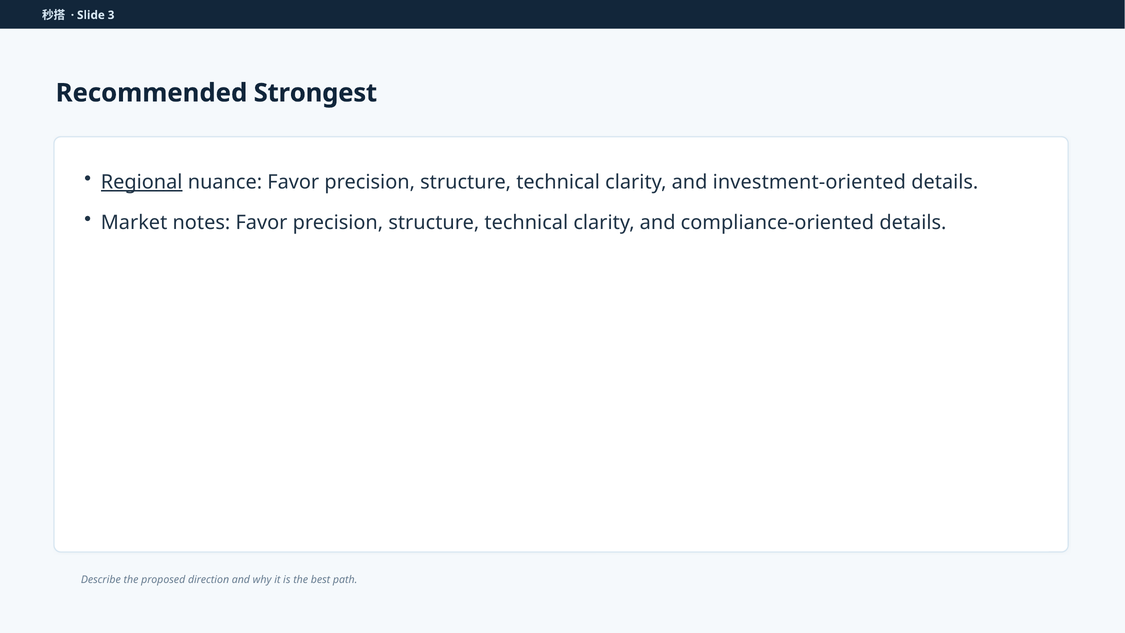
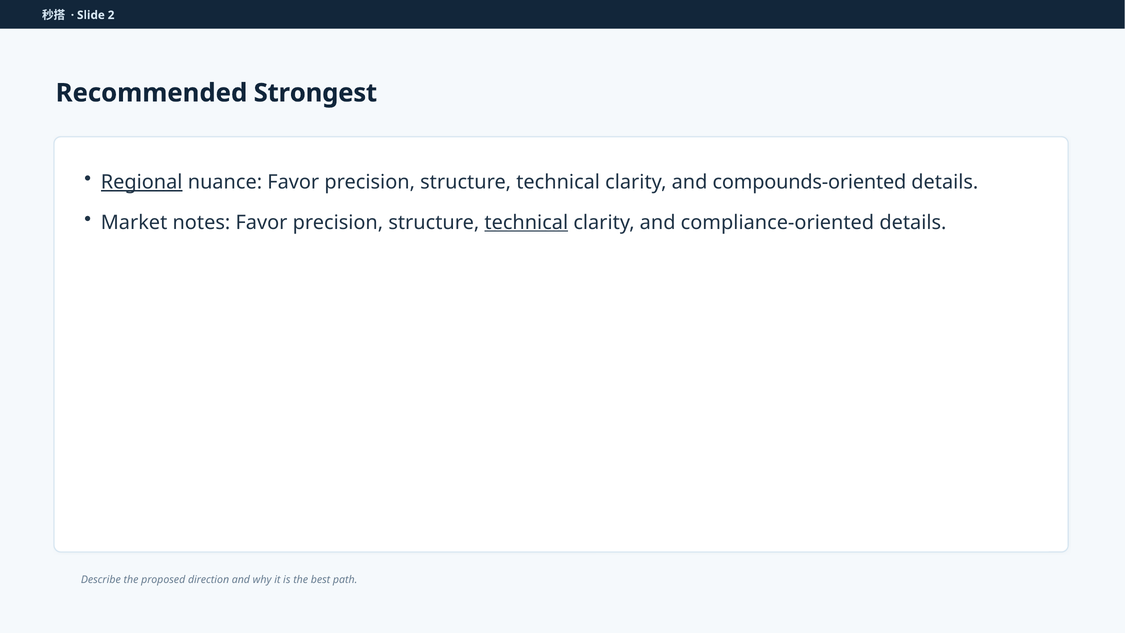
3: 3 -> 2
investment-oriented: investment-oriented -> compounds-oriented
technical at (526, 222) underline: none -> present
